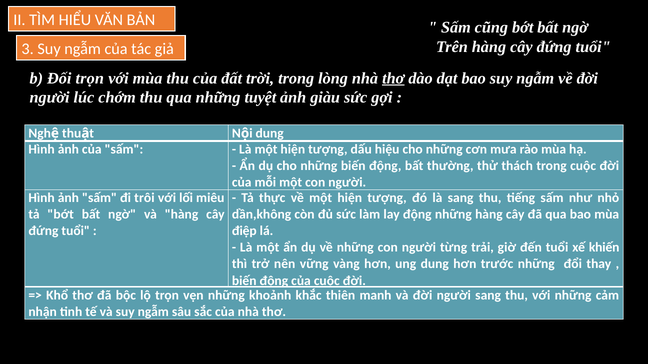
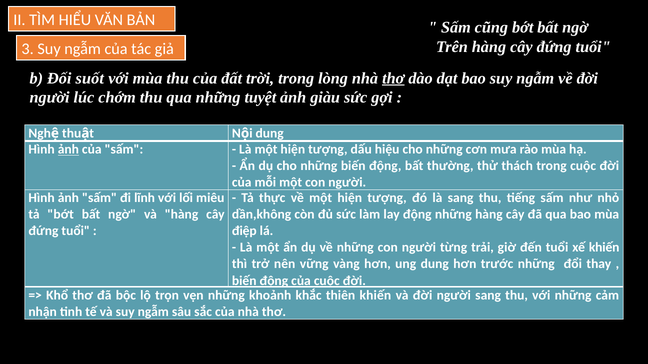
Đối trọn: trọn -> suốt
ảnh at (68, 150) underline: none -> present
trôi: trôi -> lĩnh
thiên manh: manh -> khiến
